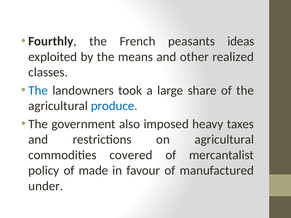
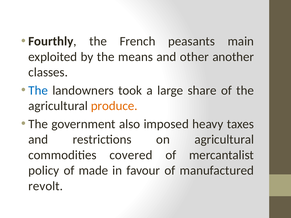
ideas: ideas -> main
realized: realized -> another
produce colour: blue -> orange
under: under -> revolt
